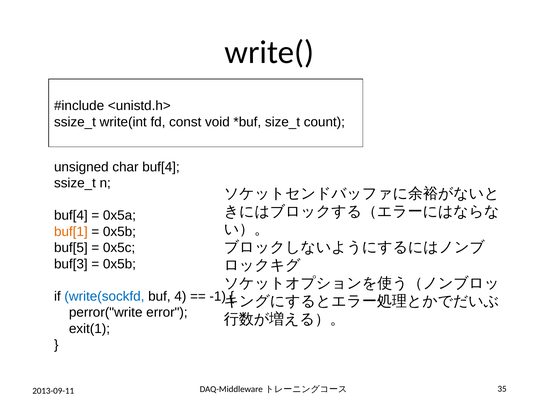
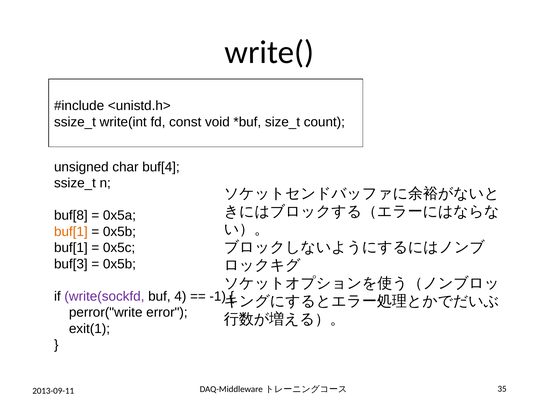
buf[4 at (71, 216): buf[4 -> buf[8
buf[5 at (71, 248): buf[5 -> buf[1
write(sockfd colour: blue -> purple
